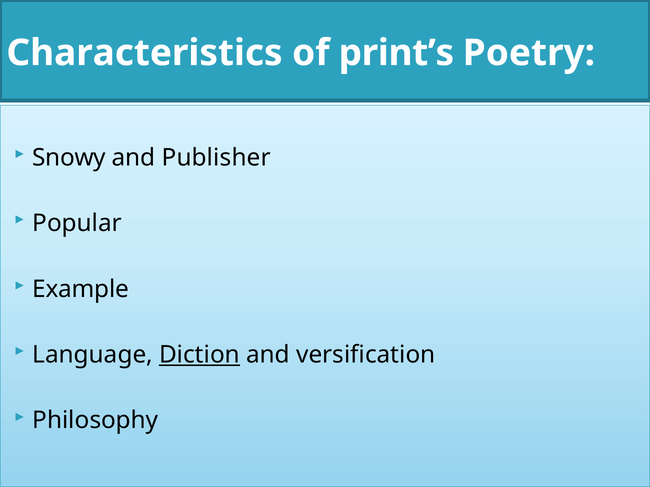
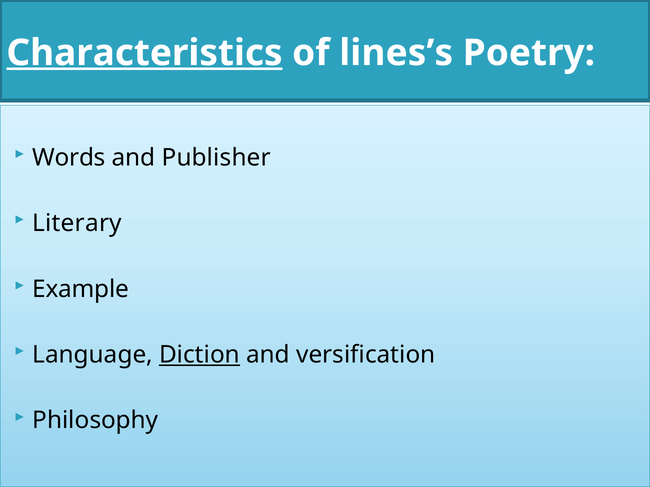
Characteristics underline: none -> present
print’s: print’s -> lines’s
Snowy: Snowy -> Words
Popular: Popular -> Literary
